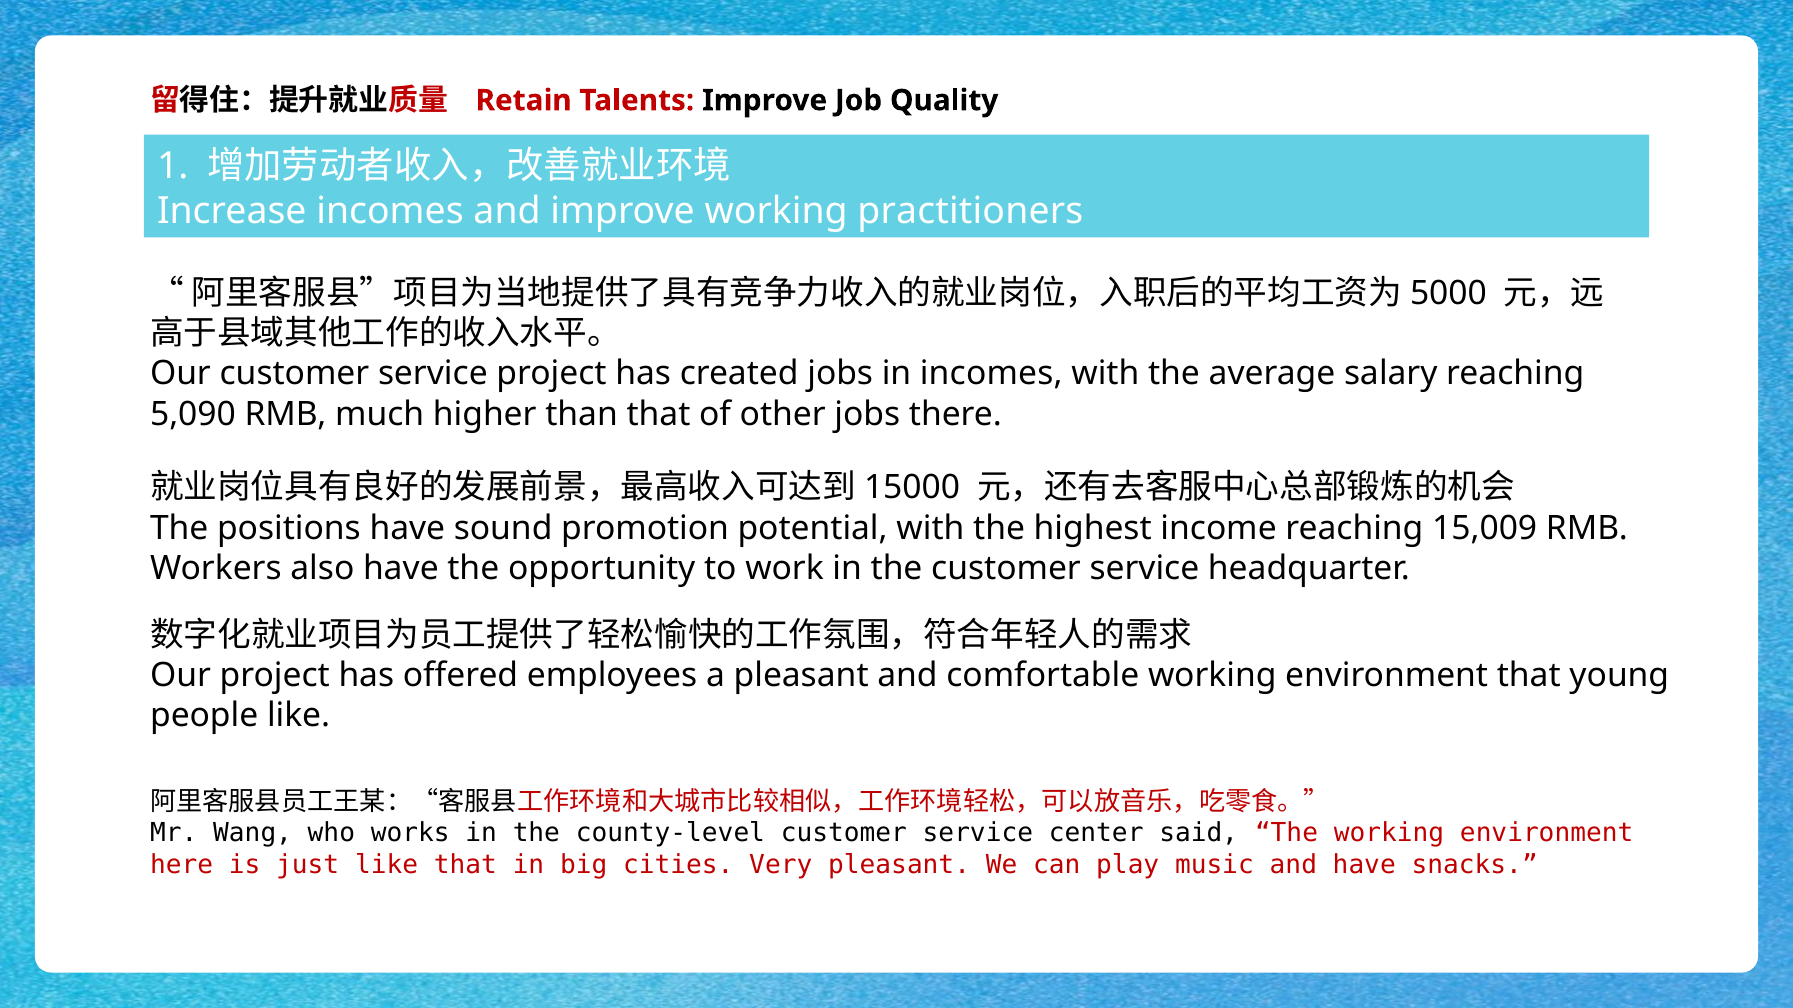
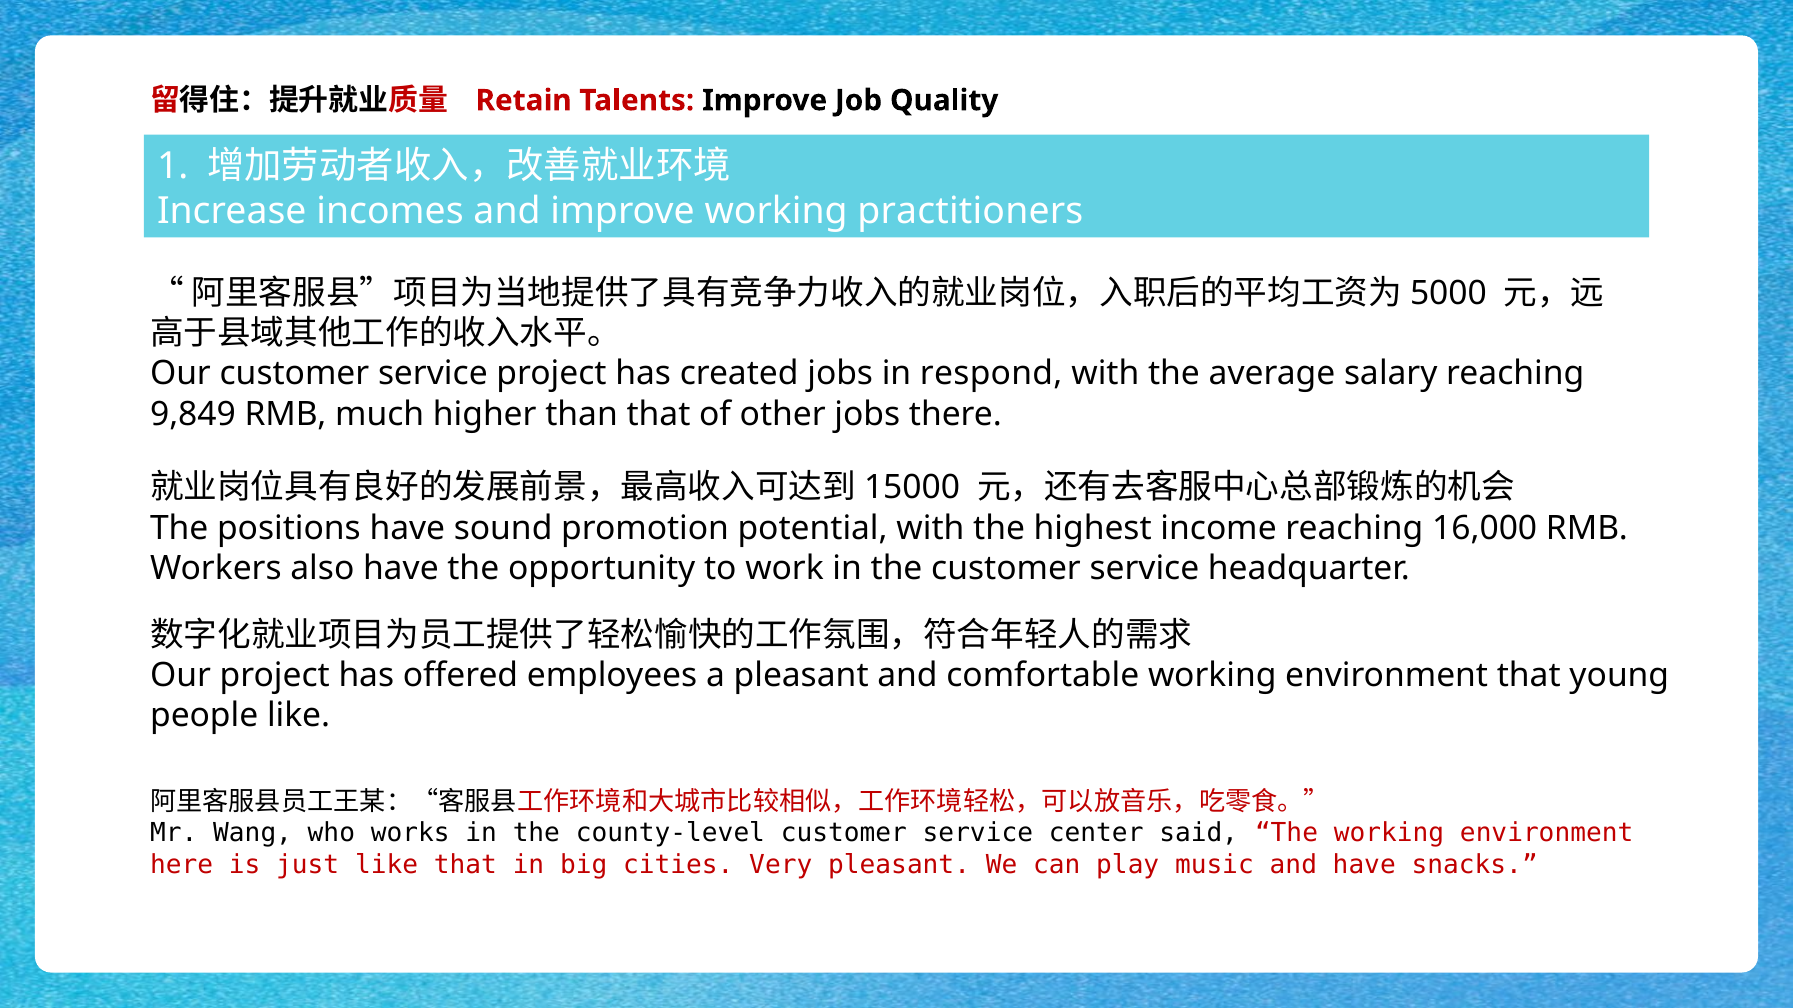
in incomes: incomes -> respond
5,090: 5,090 -> 9,849
15,009: 15,009 -> 16,000
